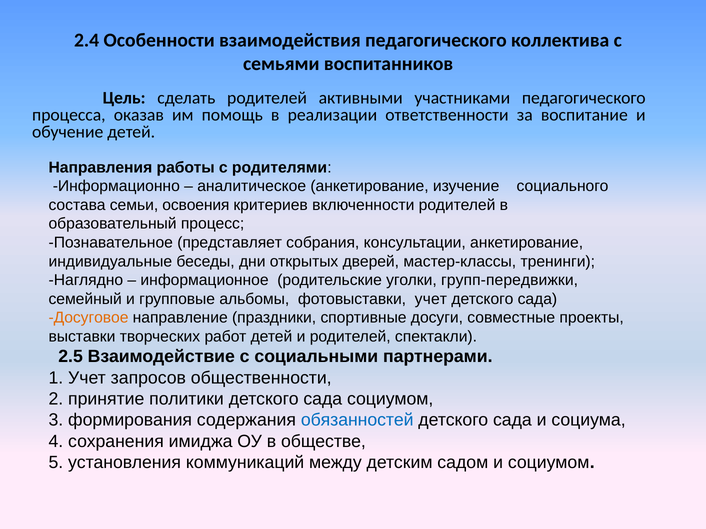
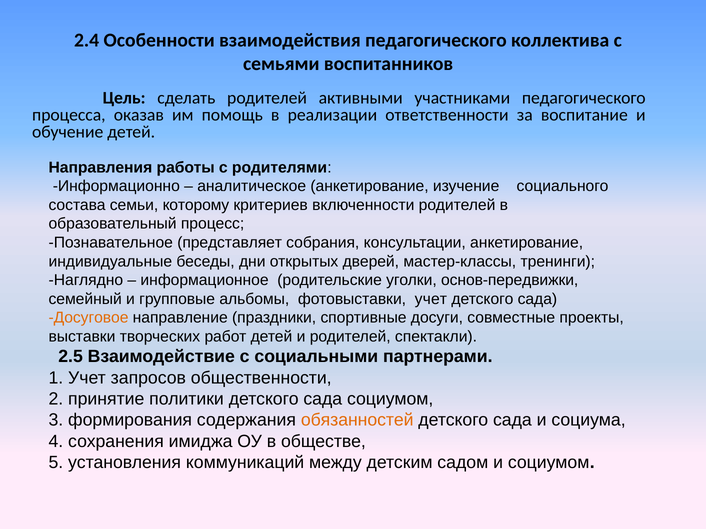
освоения: освоения -> которому
групп-передвижки: групп-передвижки -> основ-передвижки
обязанностей colour: blue -> orange
